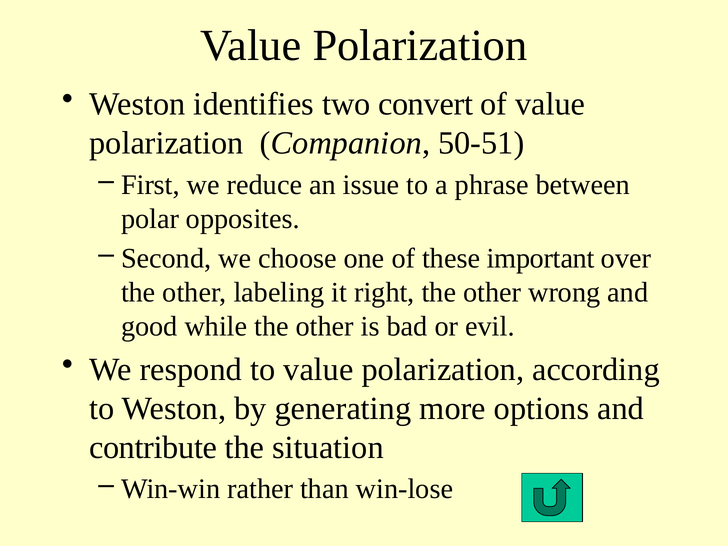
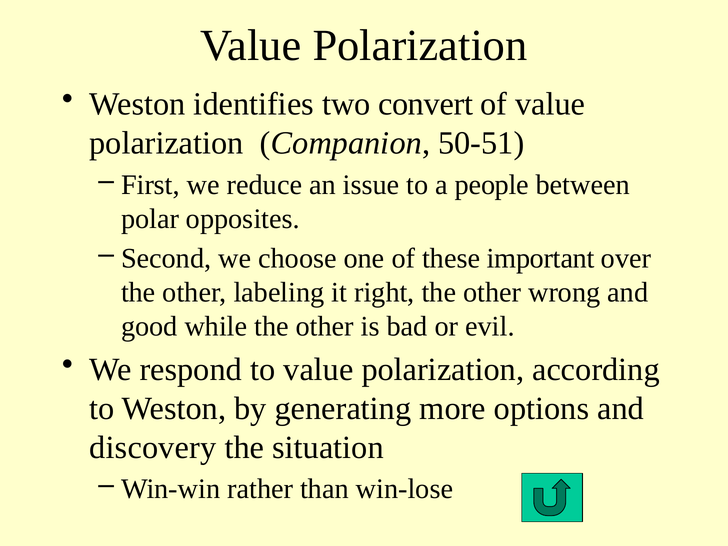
phrase: phrase -> people
contribute: contribute -> discovery
